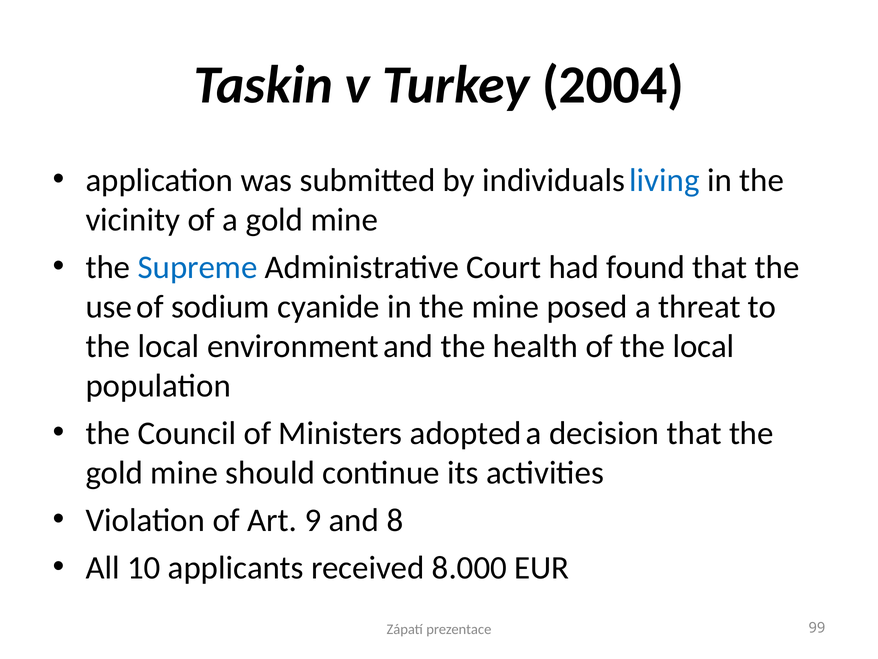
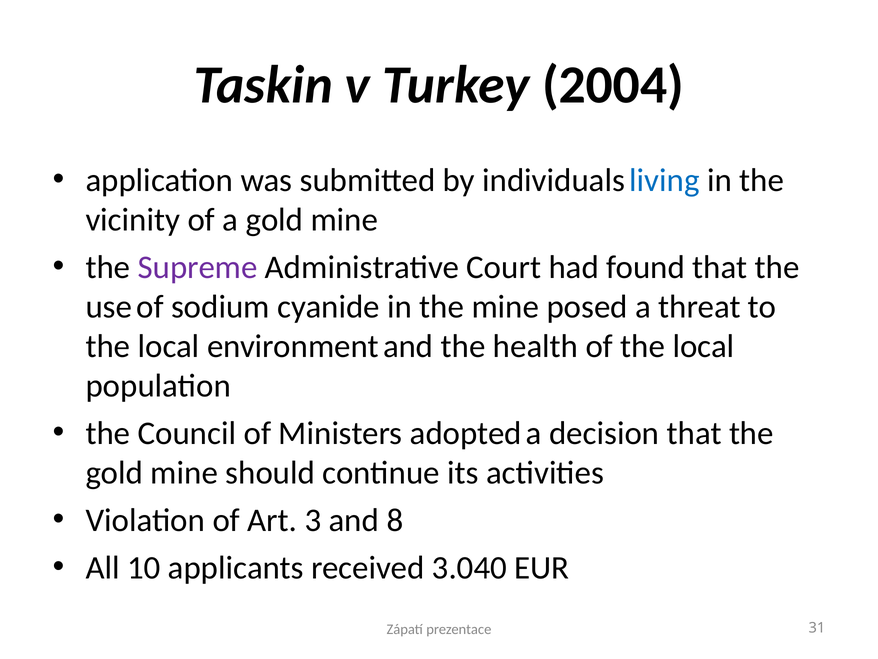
Supreme colour: blue -> purple
9: 9 -> 3
8.000: 8.000 -> 3.040
99: 99 -> 31
